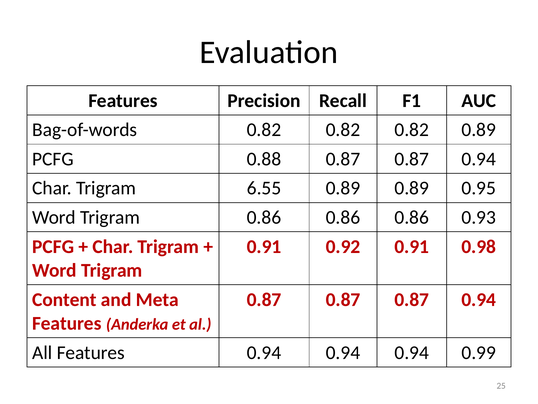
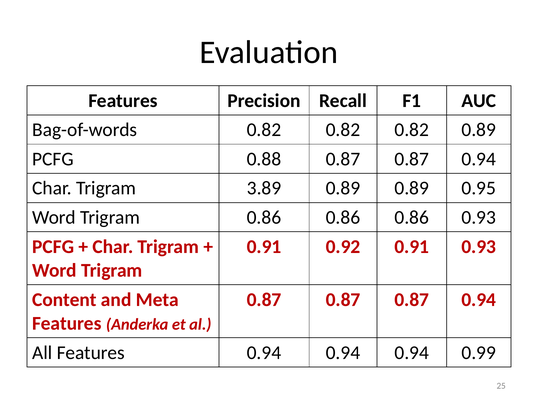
6.55: 6.55 -> 3.89
0.91 0.98: 0.98 -> 0.93
